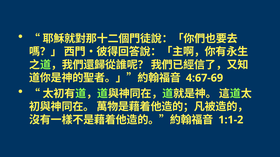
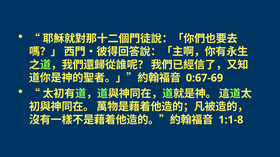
4:67-69: 4:67-69 -> 0:67-69
1:1-2: 1:1-2 -> 1:1-8
